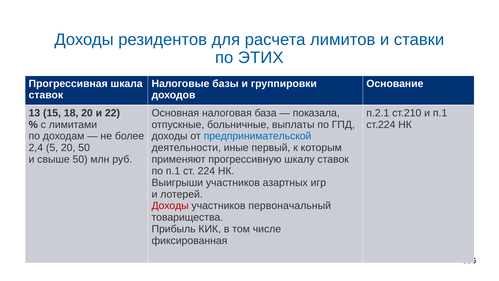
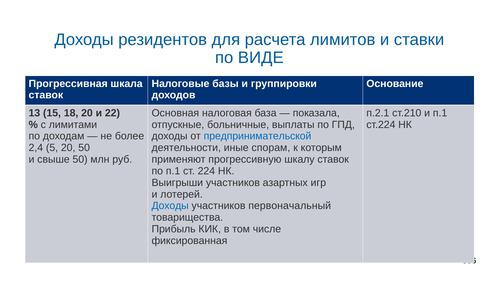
ЭТИХ: ЭТИХ -> ВИДЕ
первый: первый -> спорам
Доходы at (170, 206) colour: red -> blue
